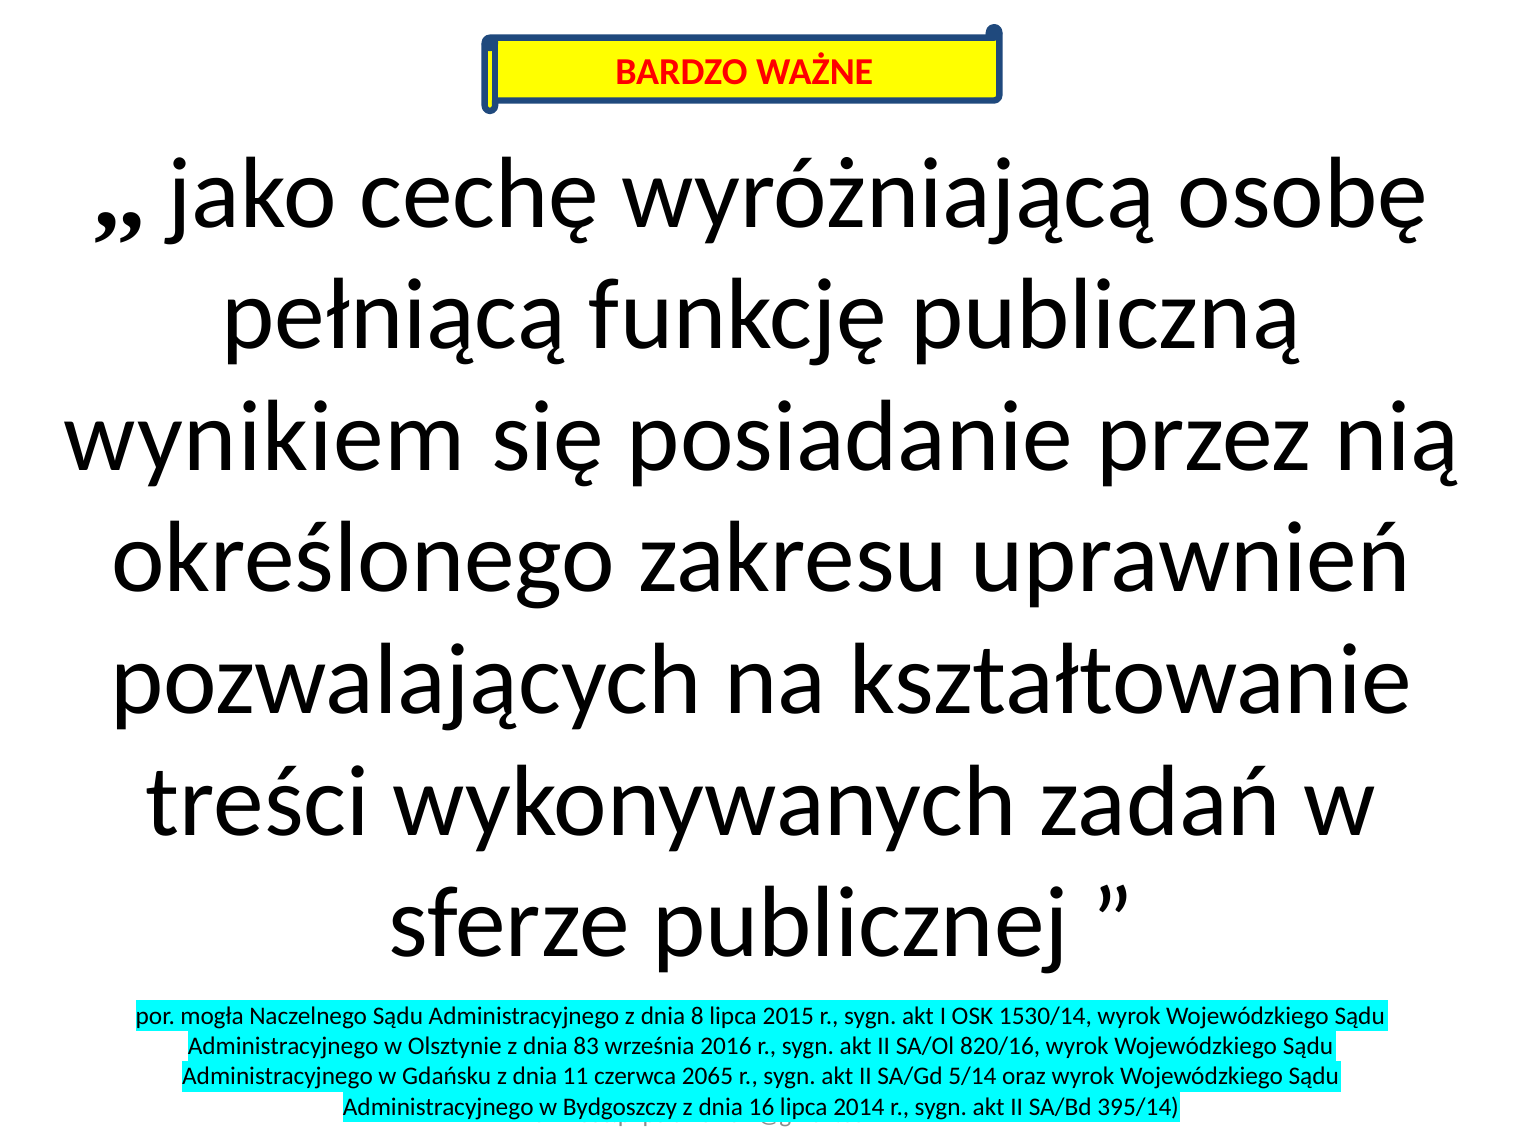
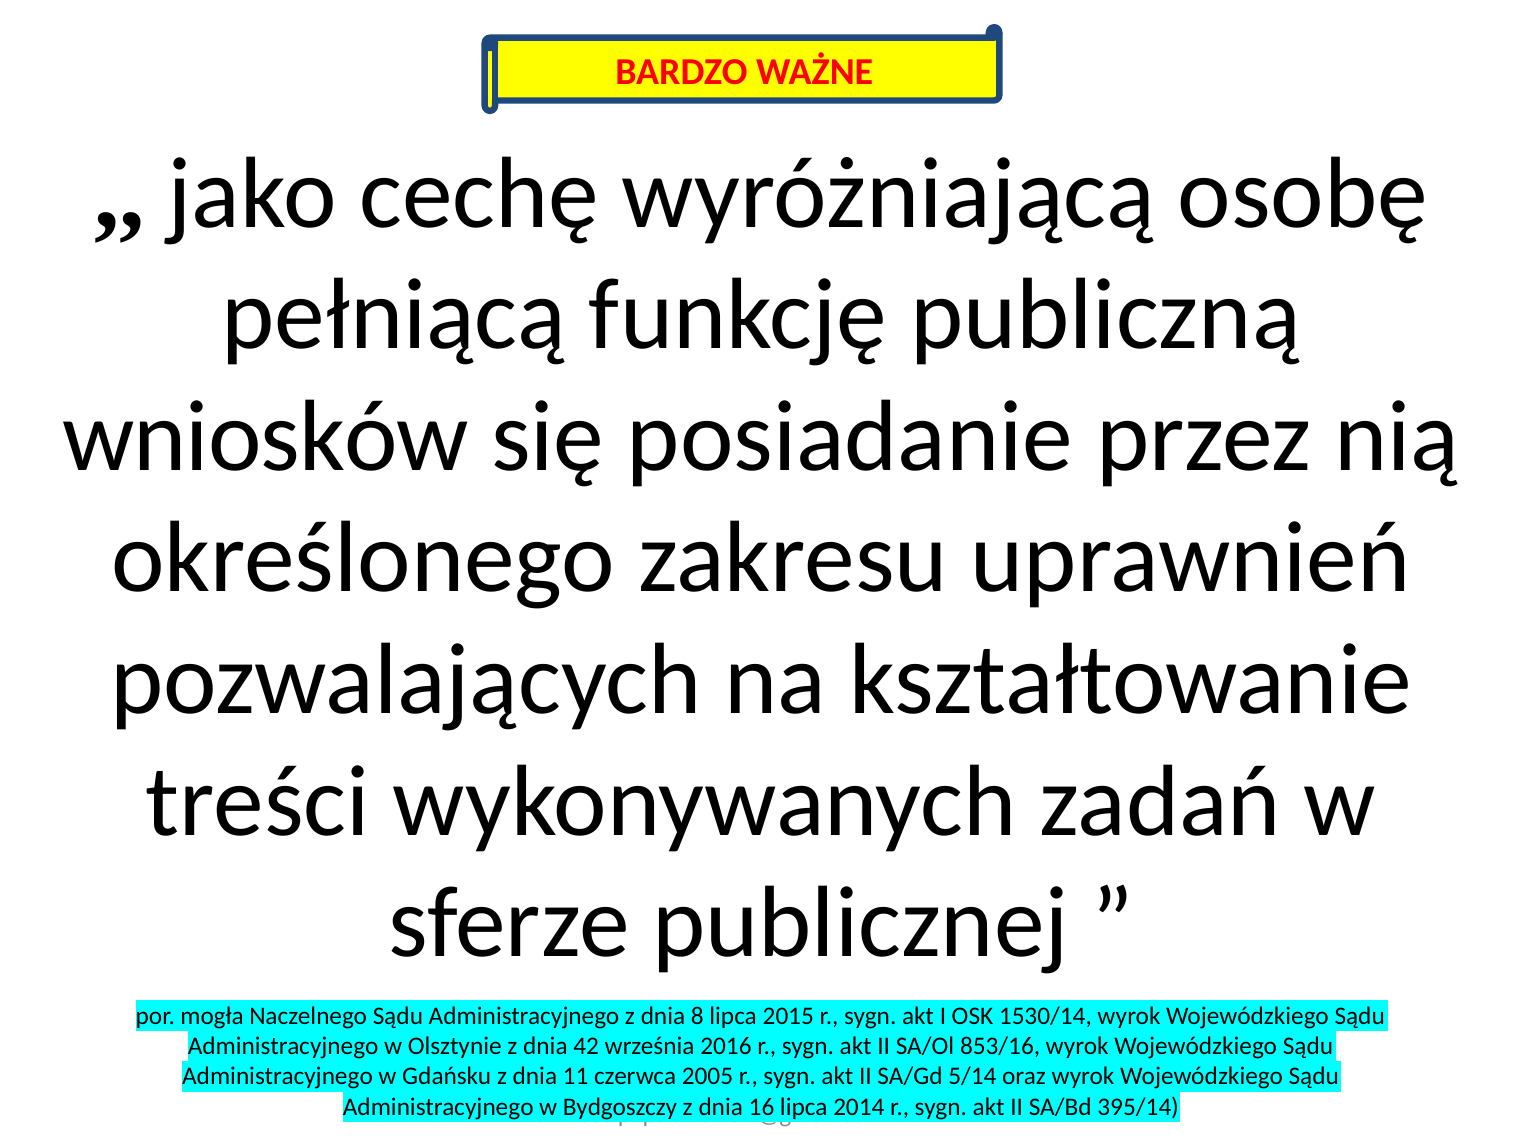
wynikiem: wynikiem -> wniosków
83: 83 -> 42
820/16: 820/16 -> 853/16
2065: 2065 -> 2005
